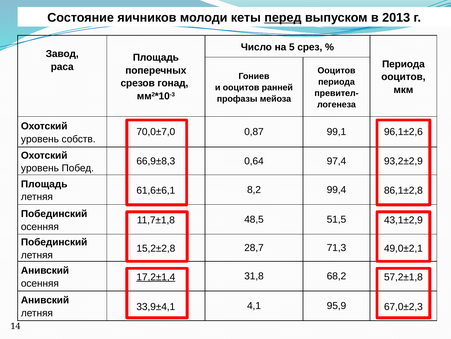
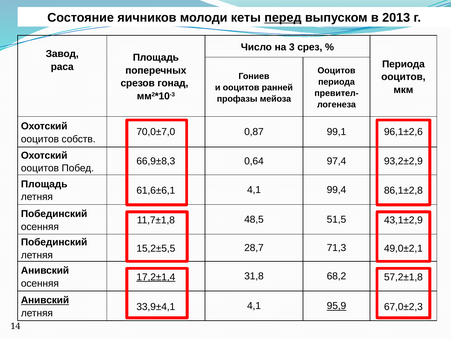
5: 5 -> 3
уровень at (40, 139): уровень -> ооцитов
уровень at (40, 168): уровень -> ооцитов
61,6±6,1 8,2: 8,2 -> 4,1
15,2±2,8: 15,2±2,8 -> 15,2±5,5
Анивский at (45, 300) underline: none -> present
95,9 underline: none -> present
